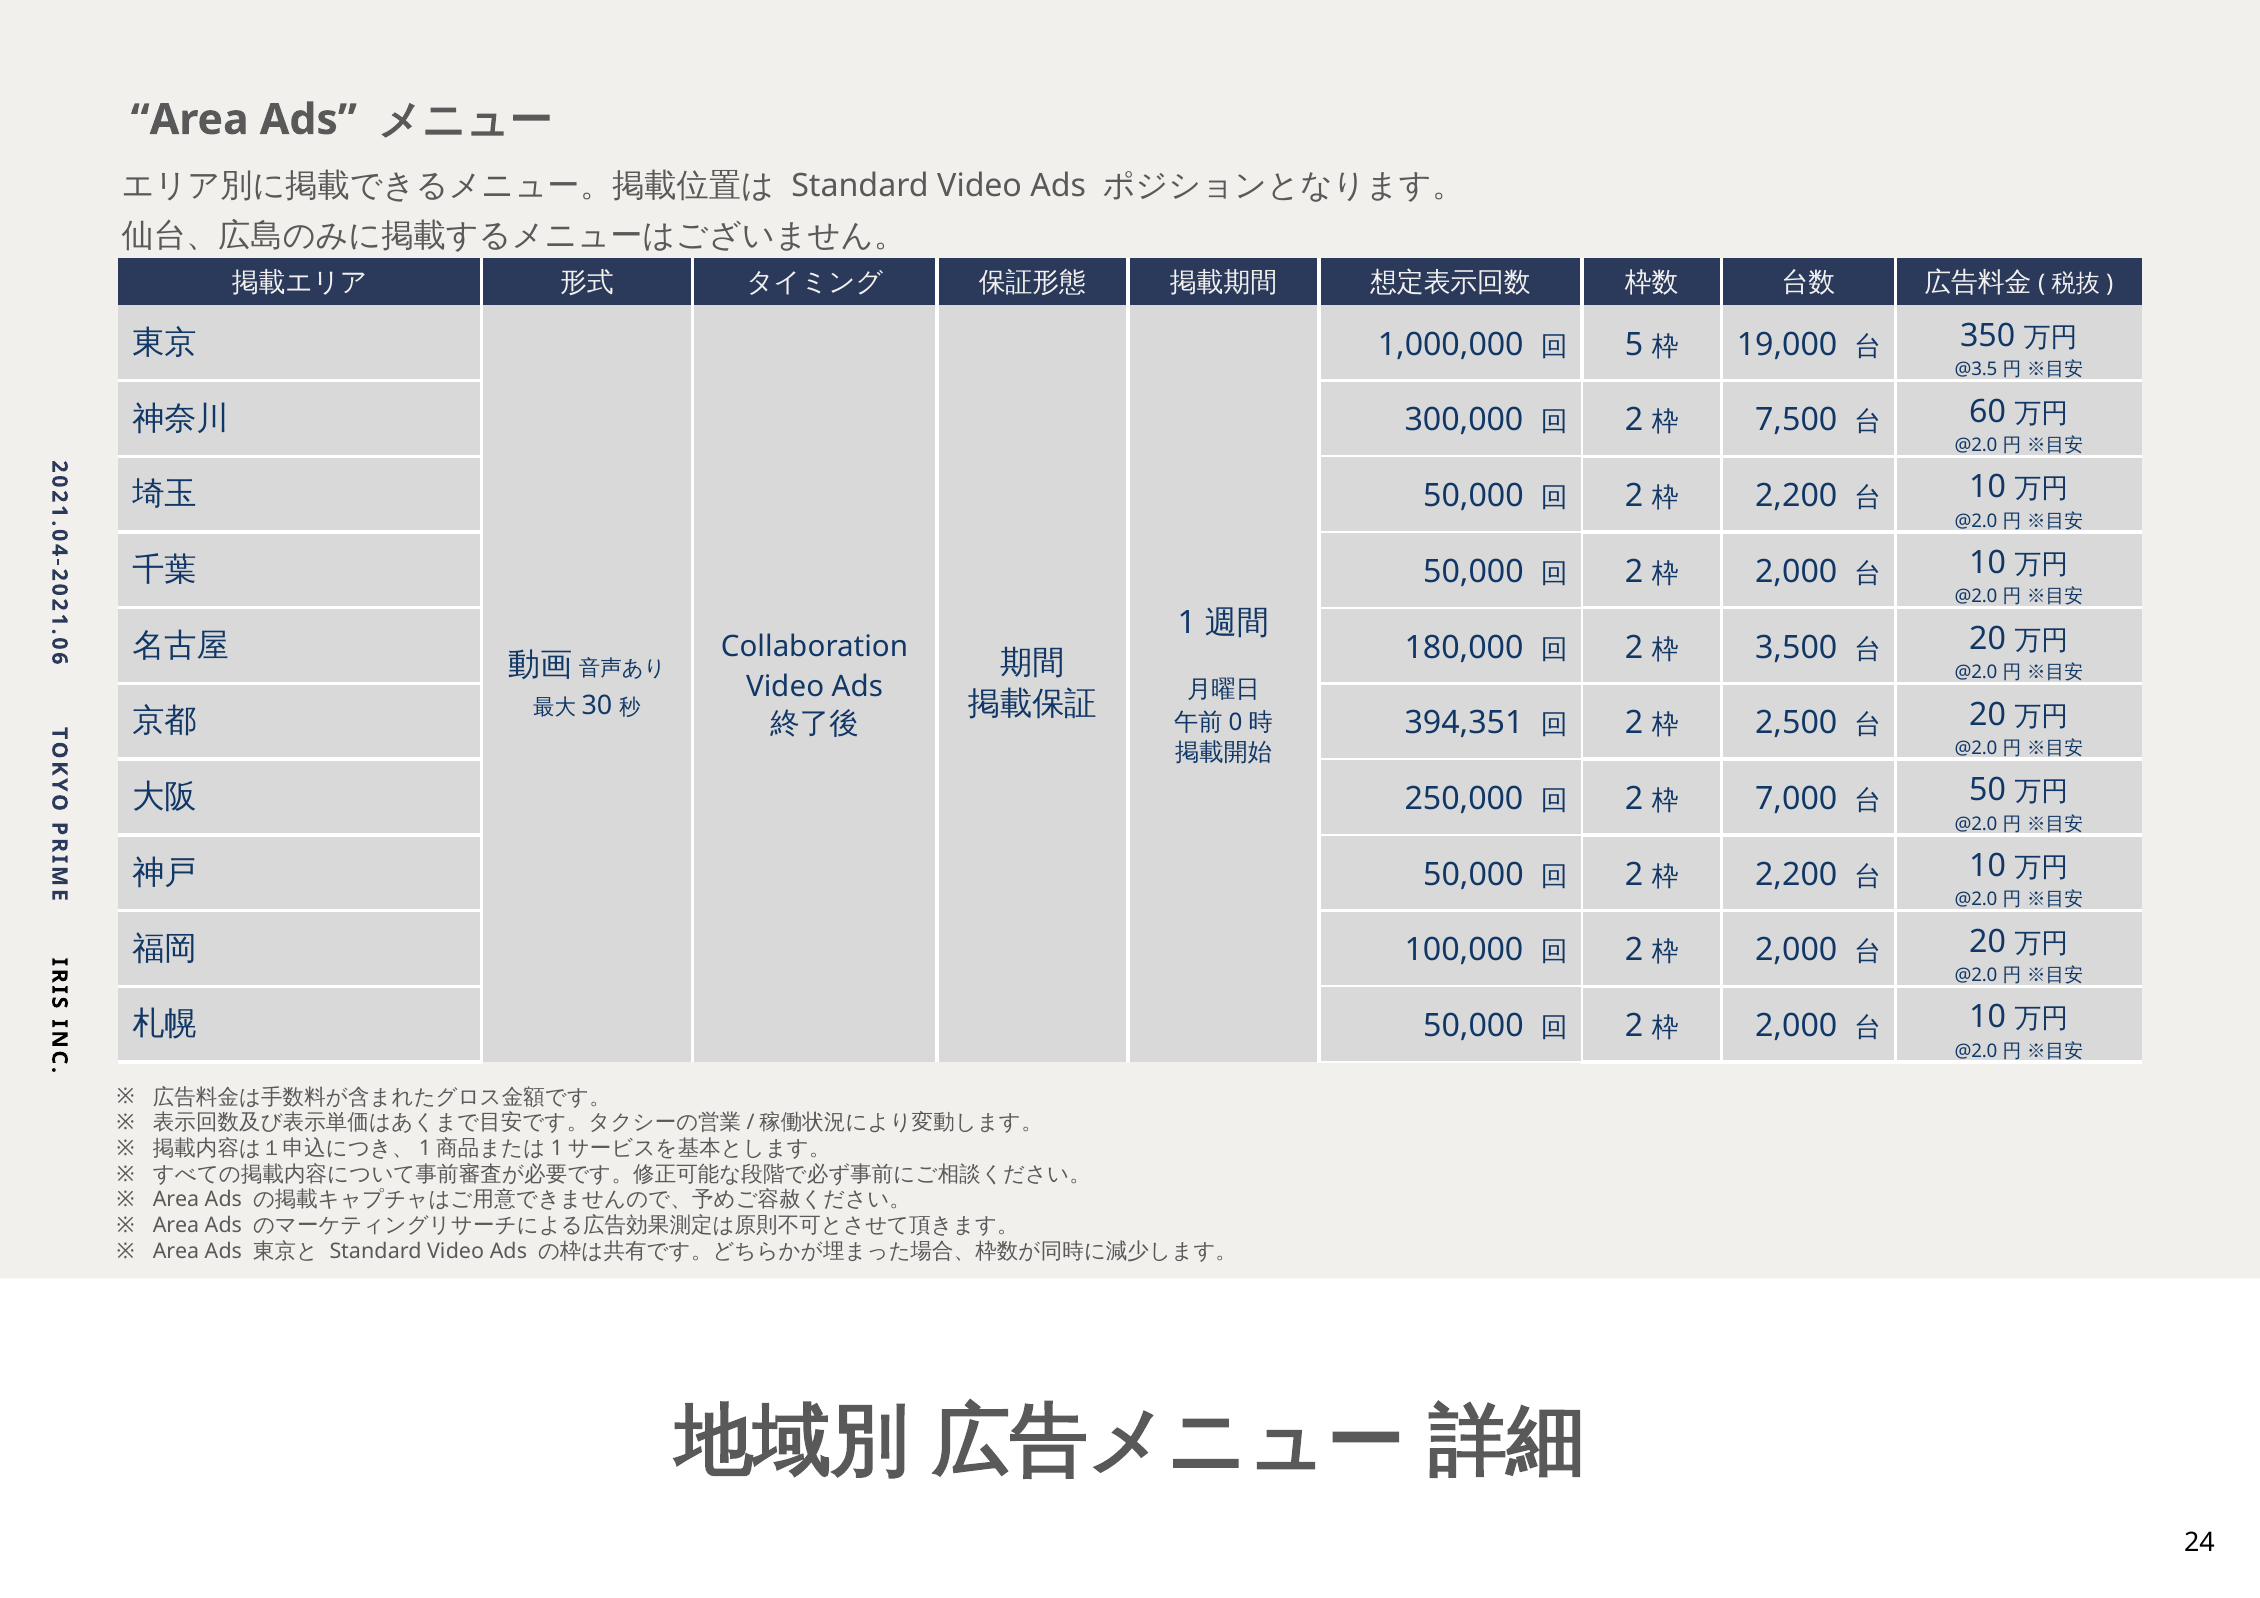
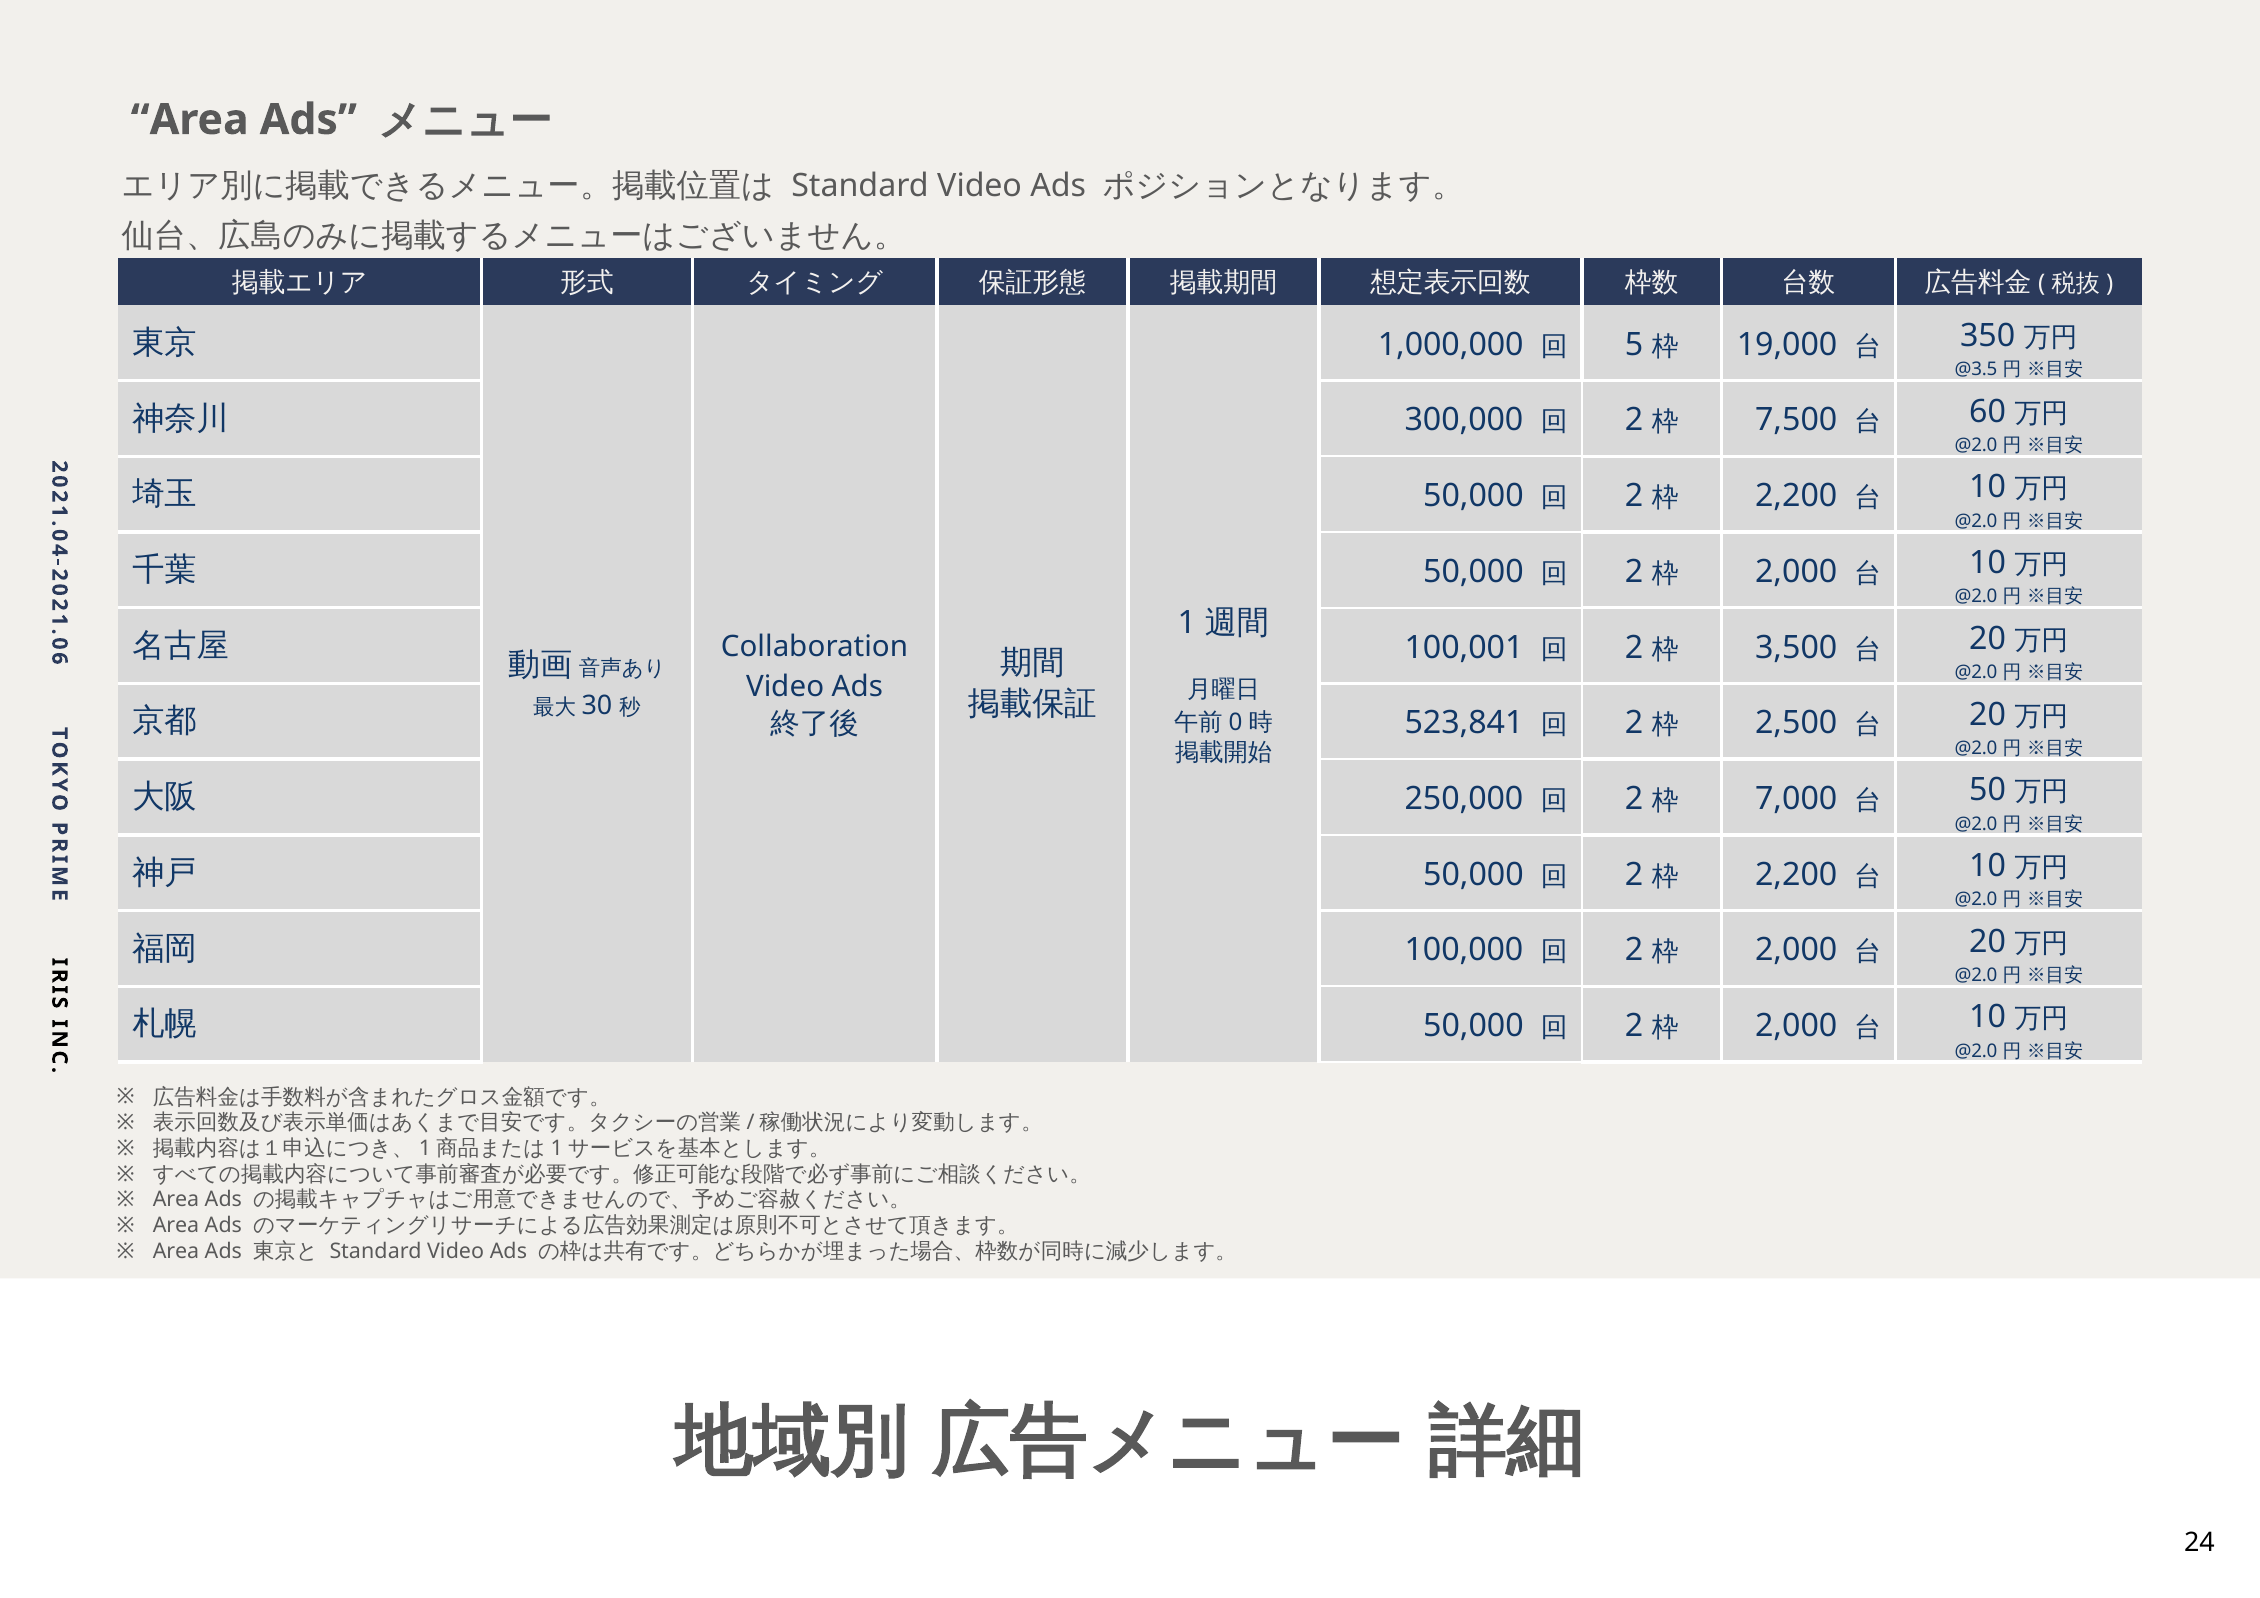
180,000: 180,000 -> 100,001
394,351: 394,351 -> 523,841
